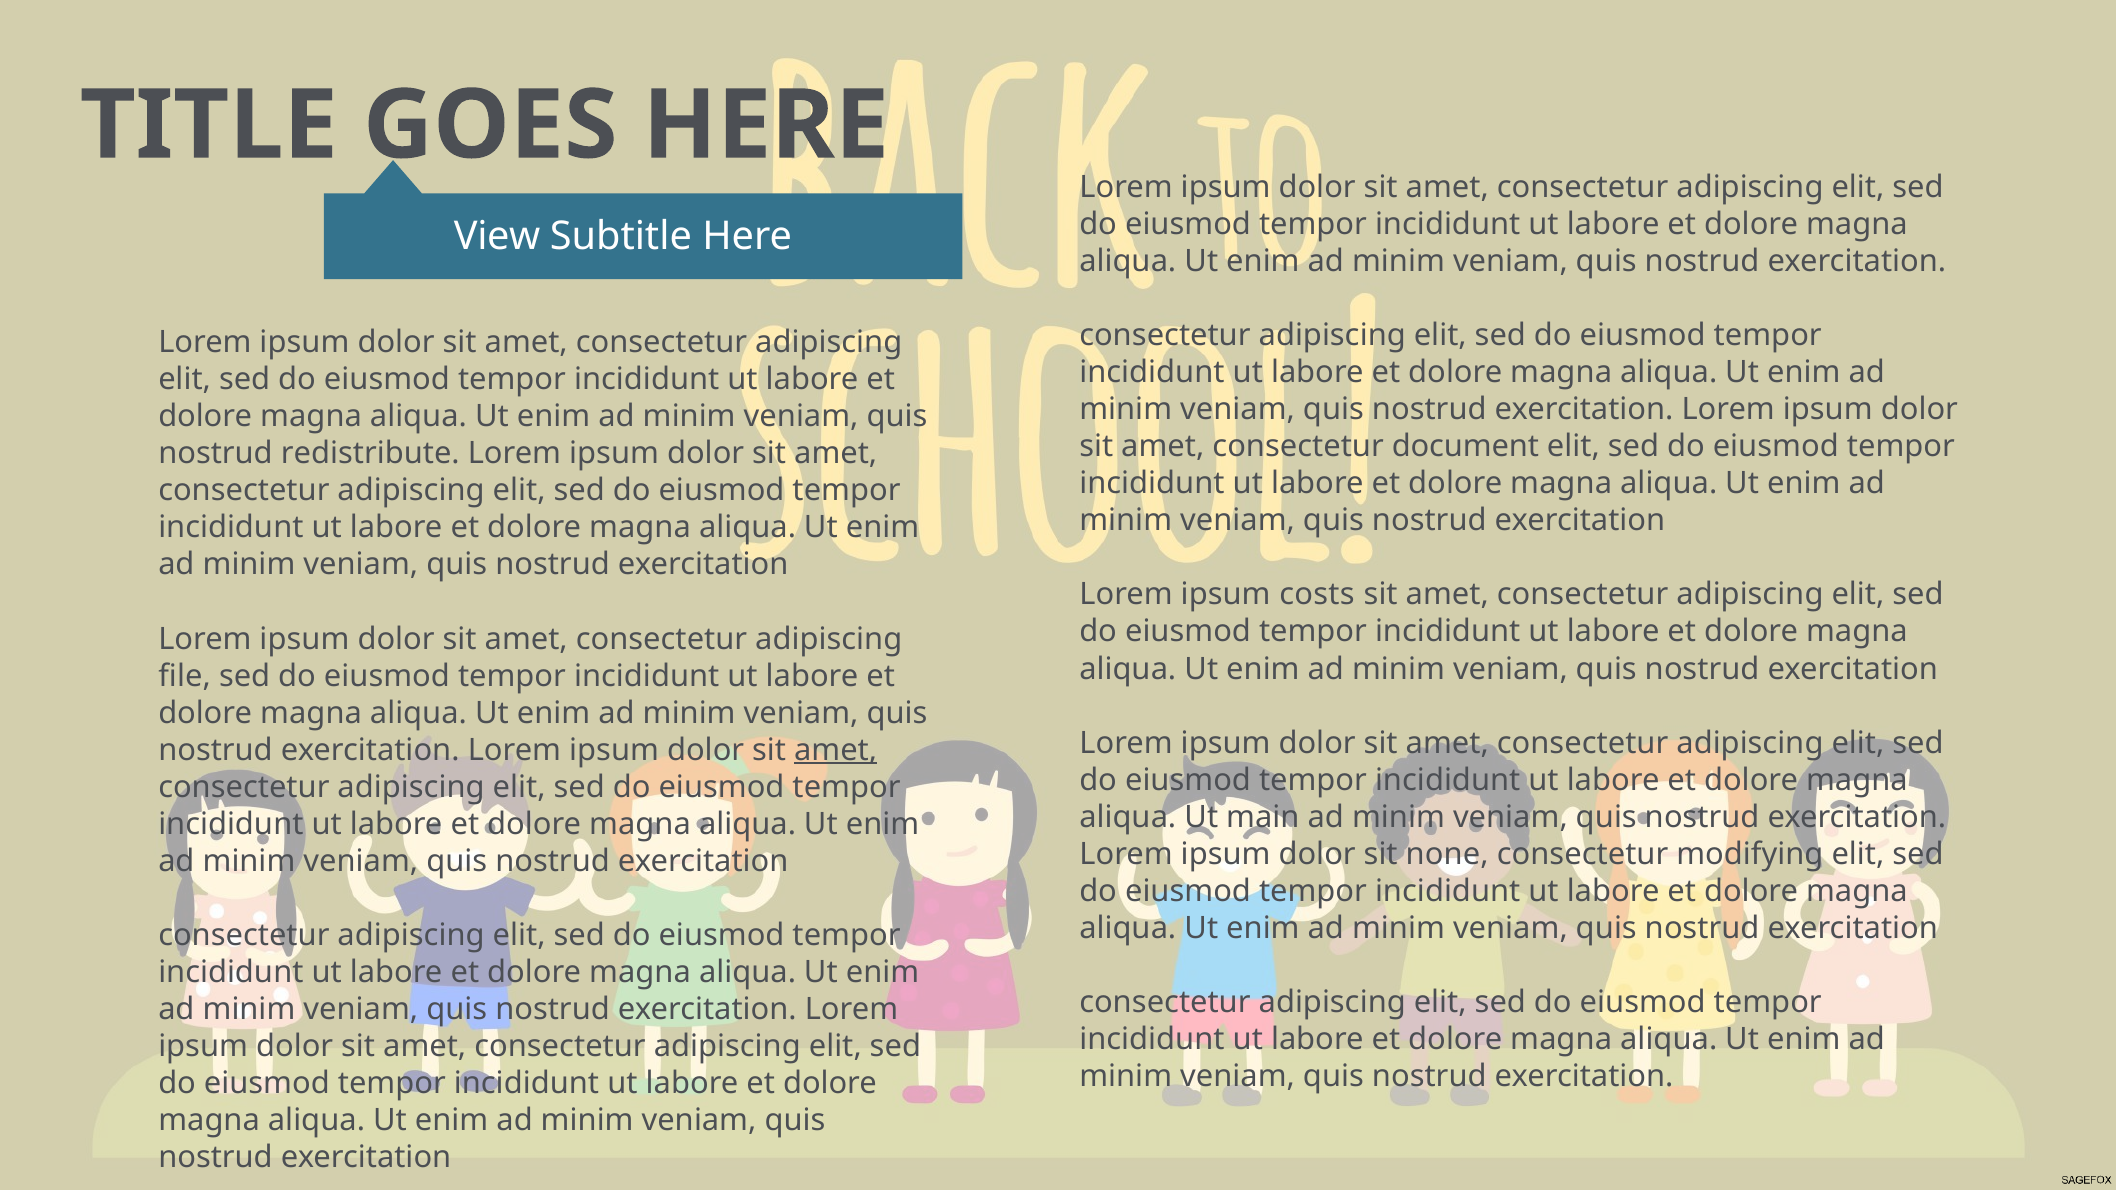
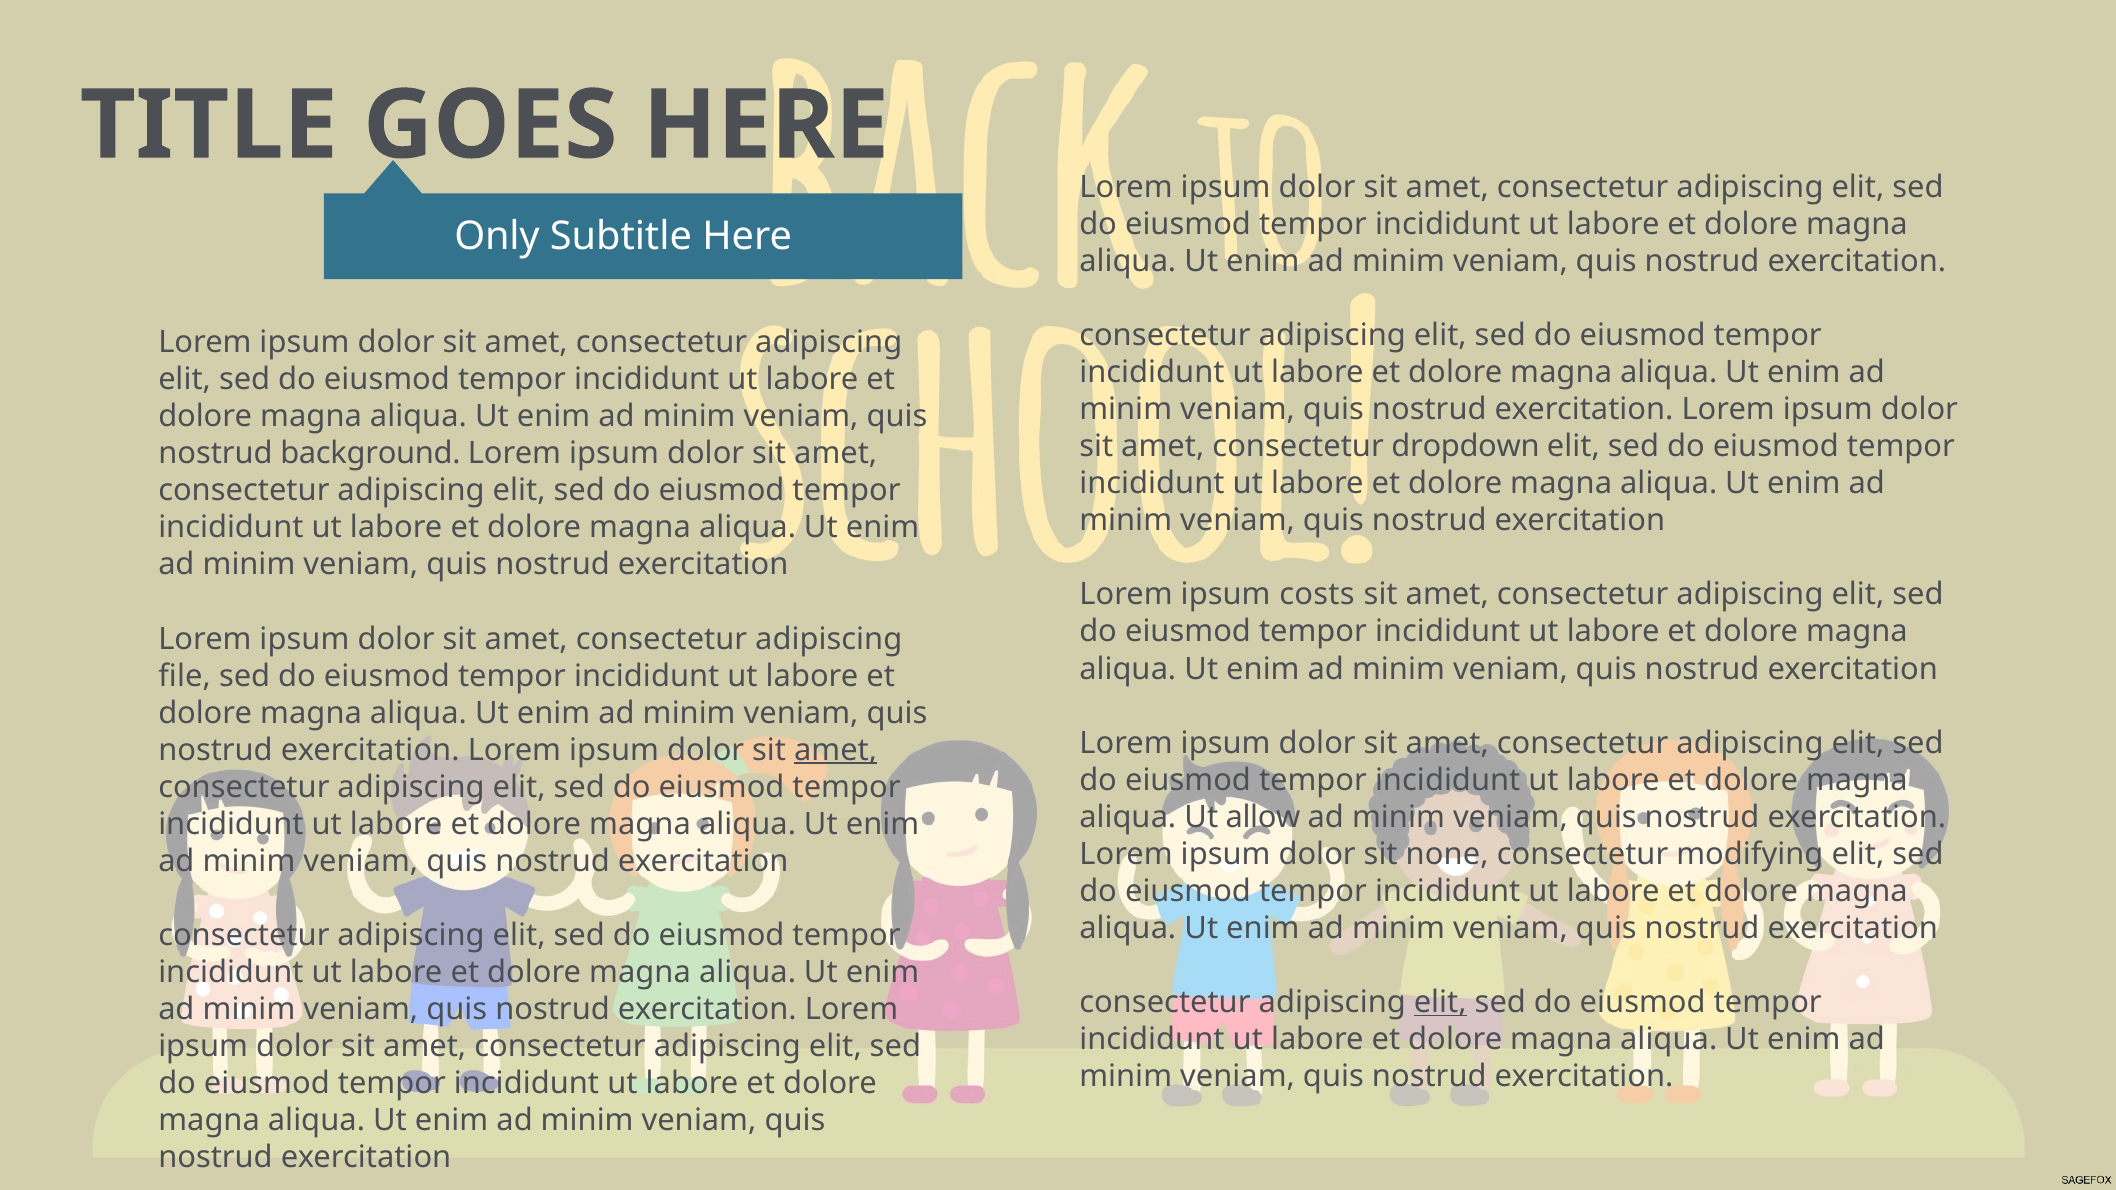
View: View -> Only
document: document -> dropdown
redistribute: redistribute -> background
main: main -> allow
elit at (1440, 1002) underline: none -> present
